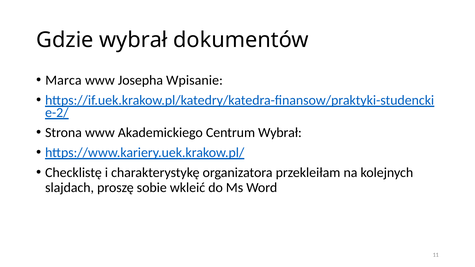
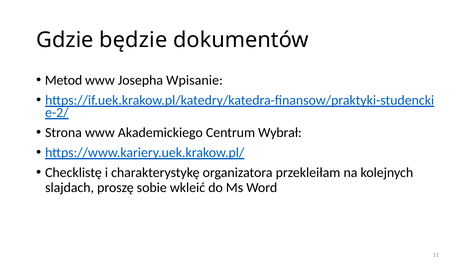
Gdzie wybrał: wybrał -> będzie
Marca: Marca -> Metod
